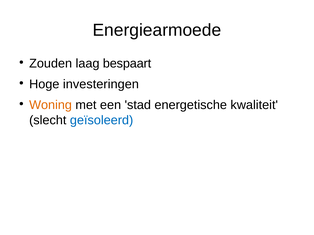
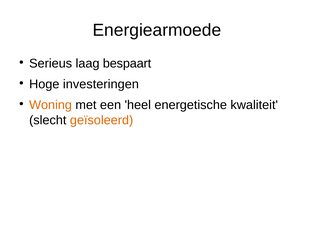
Zouden: Zouden -> Serieus
stad: stad -> heel
geïsoleerd colour: blue -> orange
